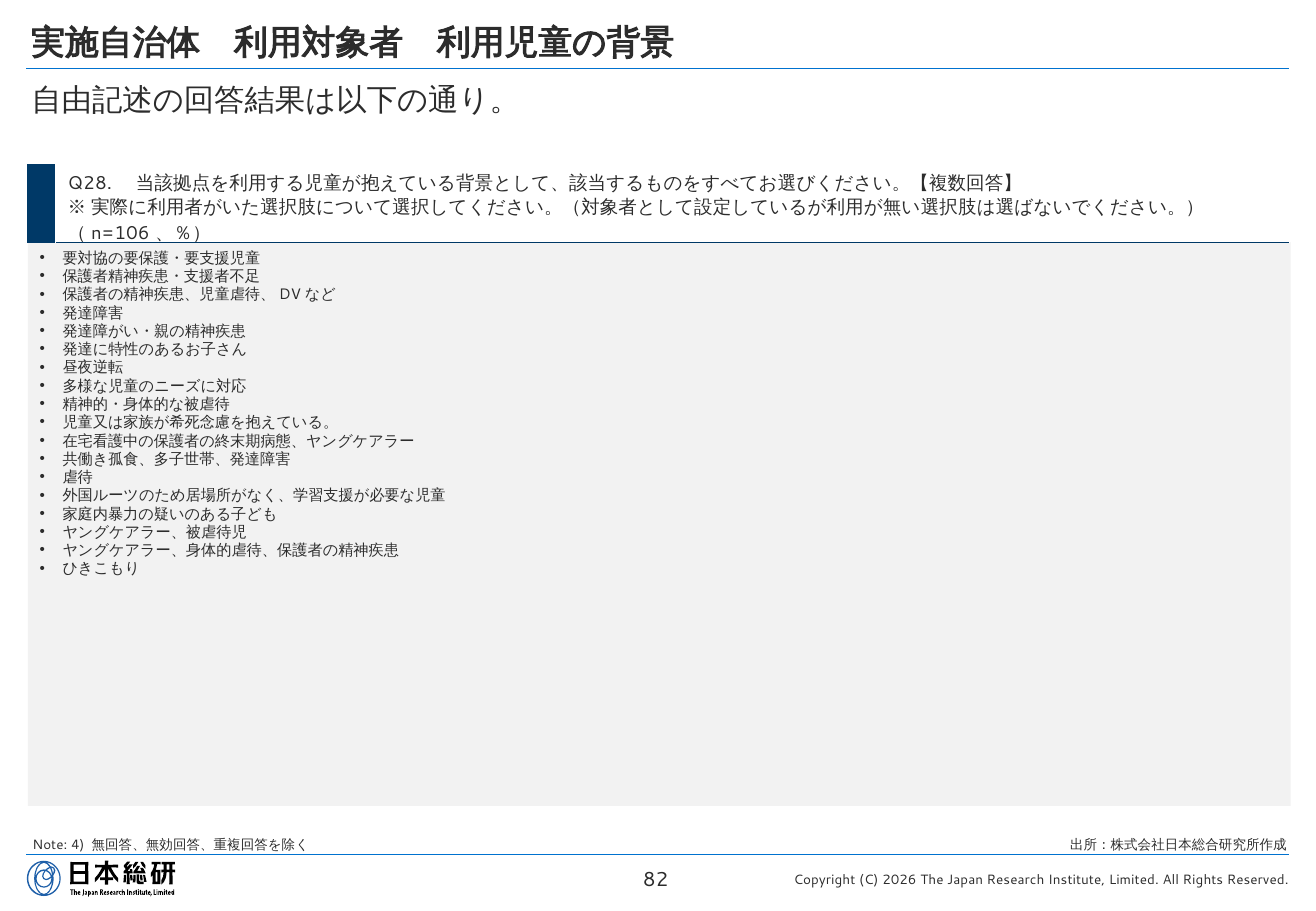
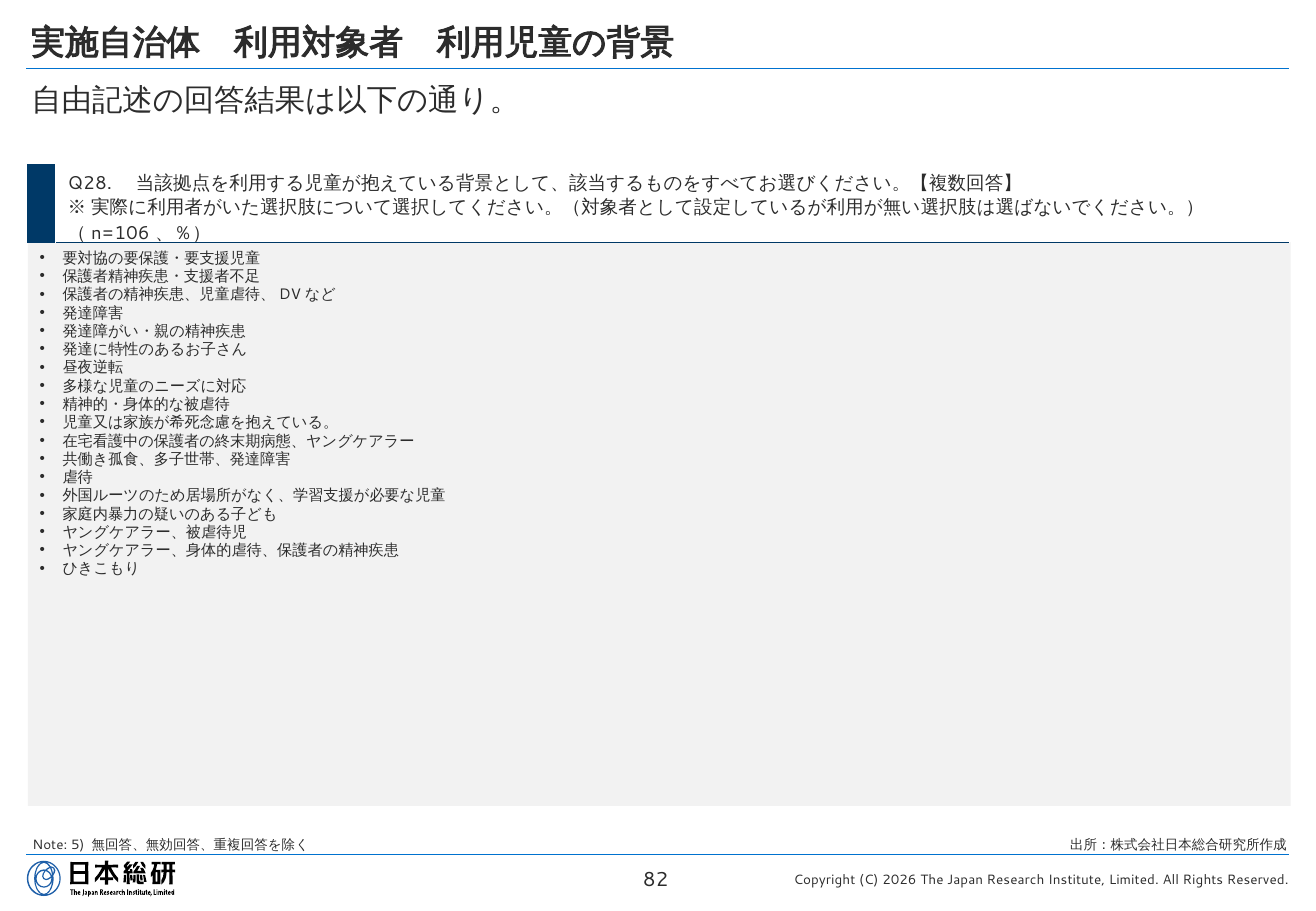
4: 4 -> 5
